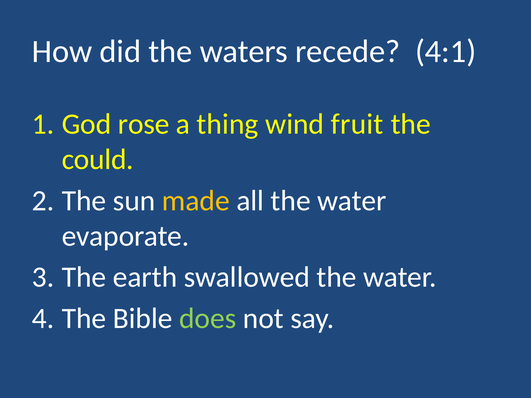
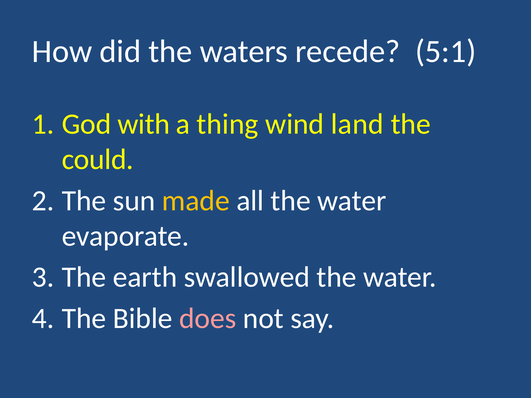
4:1: 4:1 -> 5:1
rose: rose -> with
fruit: fruit -> land
does colour: light green -> pink
